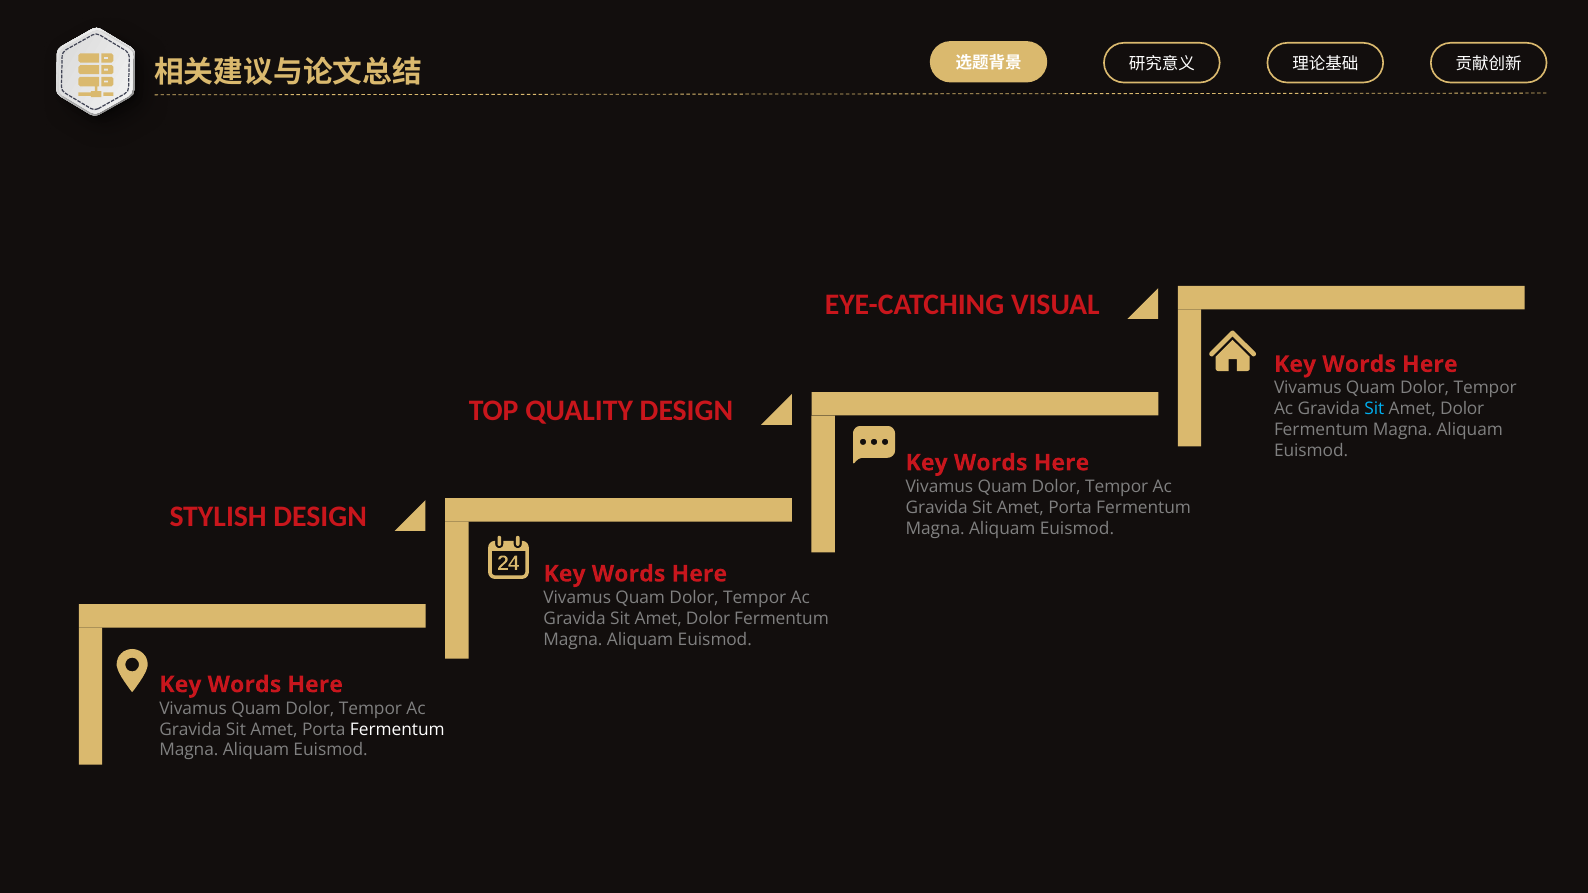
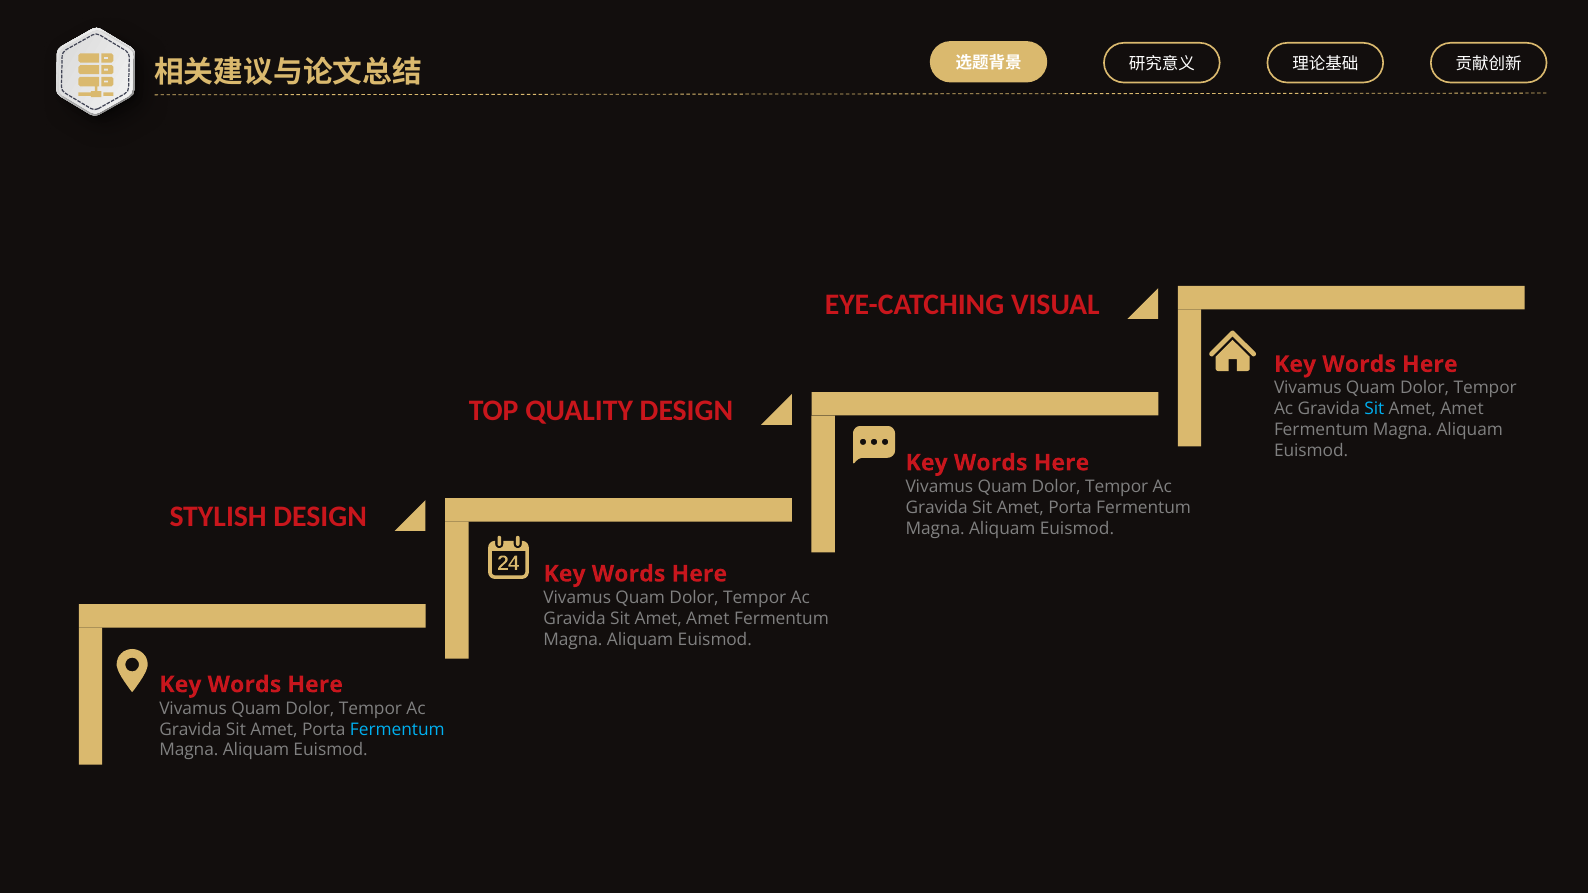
Dolor at (1462, 409): Dolor -> Amet
Dolor at (708, 619): Dolor -> Amet
Fermentum at (397, 729) colour: white -> light blue
